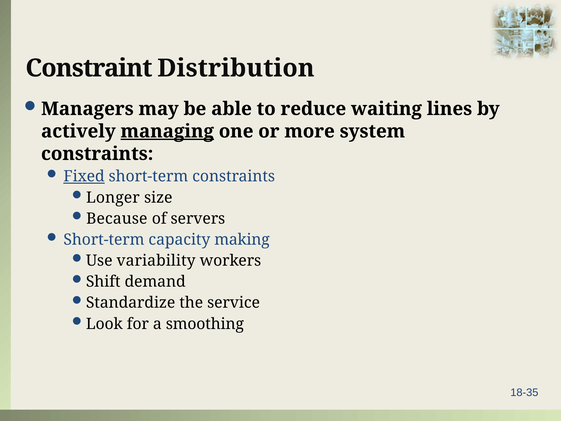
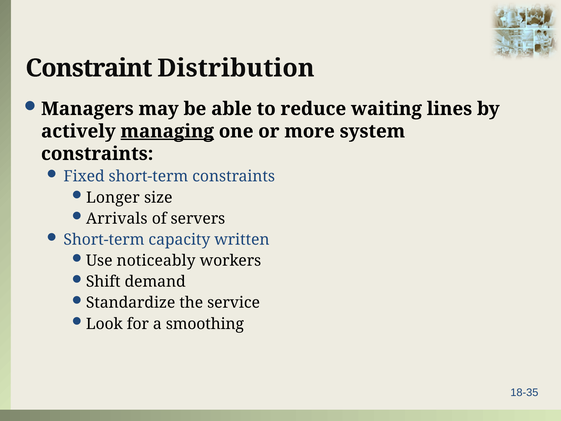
Fixed underline: present -> none
Because: Because -> Arrivals
making: making -> written
variability: variability -> noticeably
